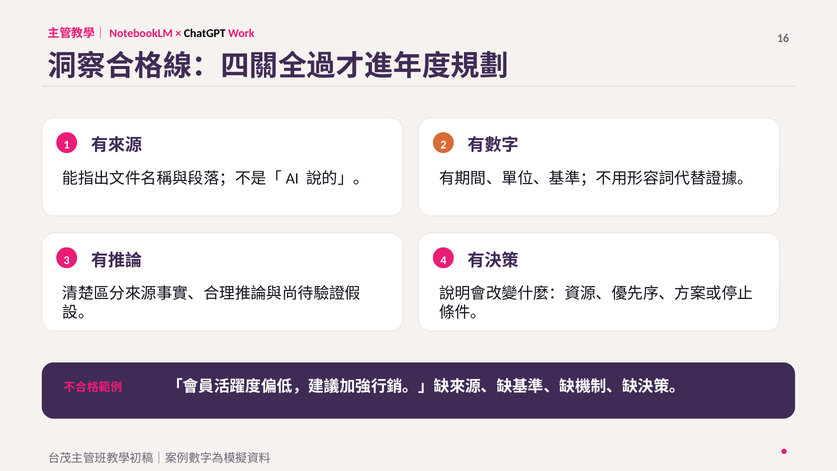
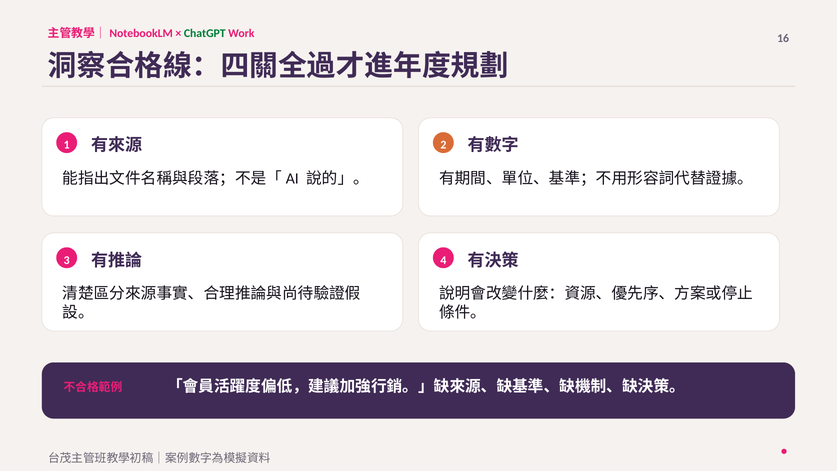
ChatGPT colour: black -> green
